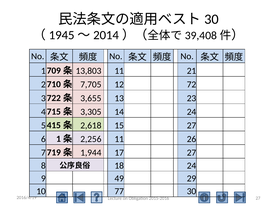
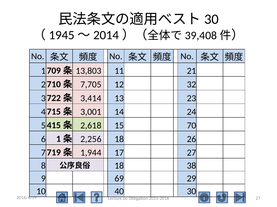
72: 72 -> 32
3,655: 3,655 -> 3,414
3,305: 3,305 -> 3,001
15 27: 27 -> 70
2,256 11: 11 -> 18
18 24: 24 -> 38
49: 49 -> 69
77: 77 -> 40
